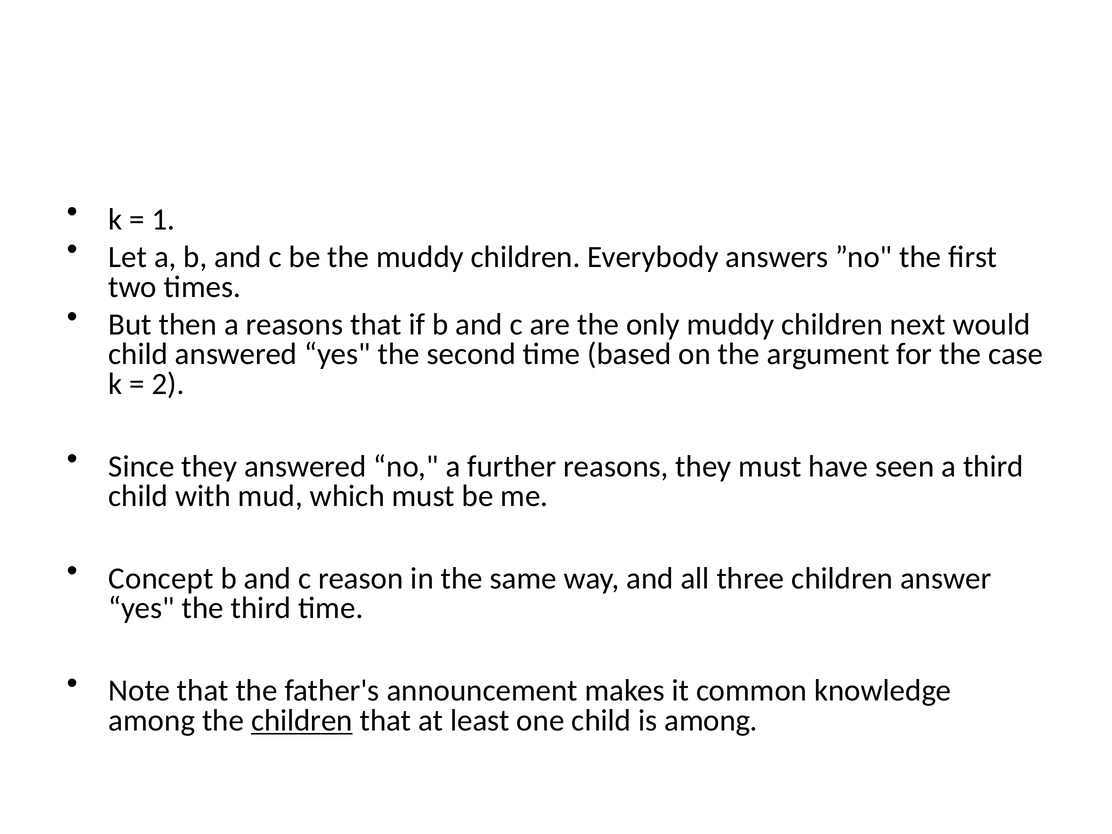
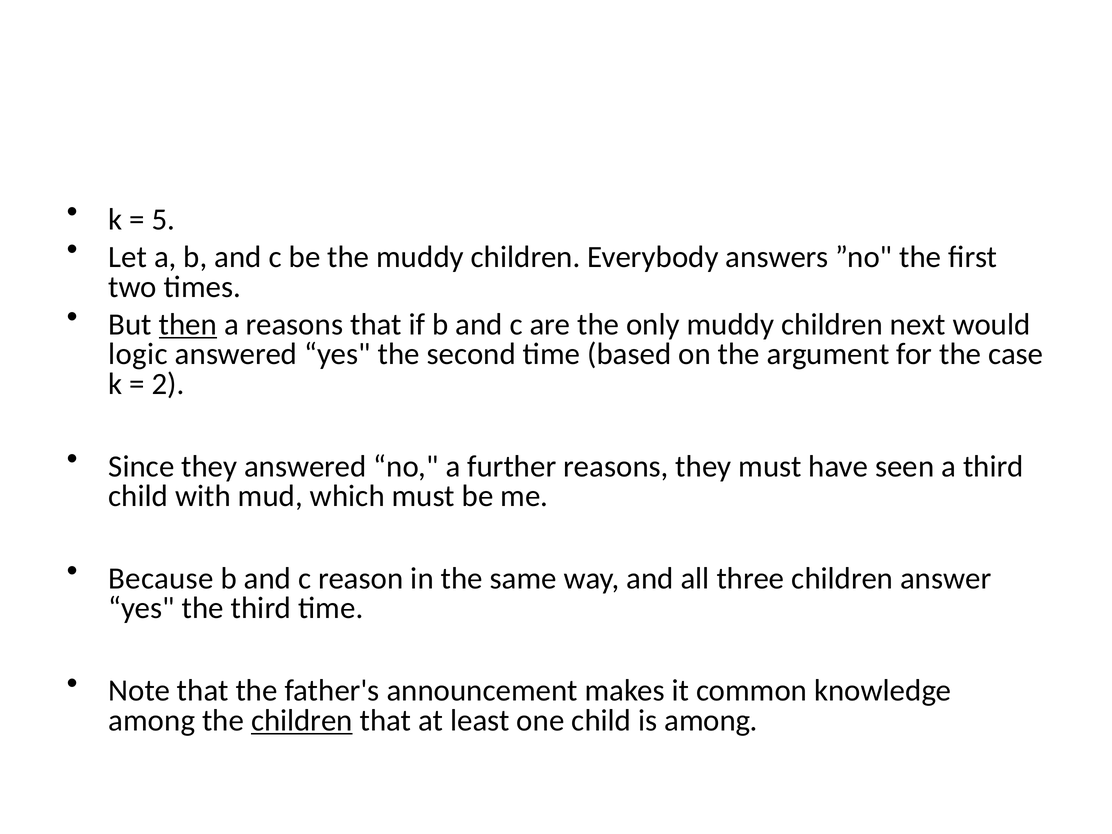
1: 1 -> 5
then underline: none -> present
child at (138, 354): child -> logic
Concept: Concept -> Because
